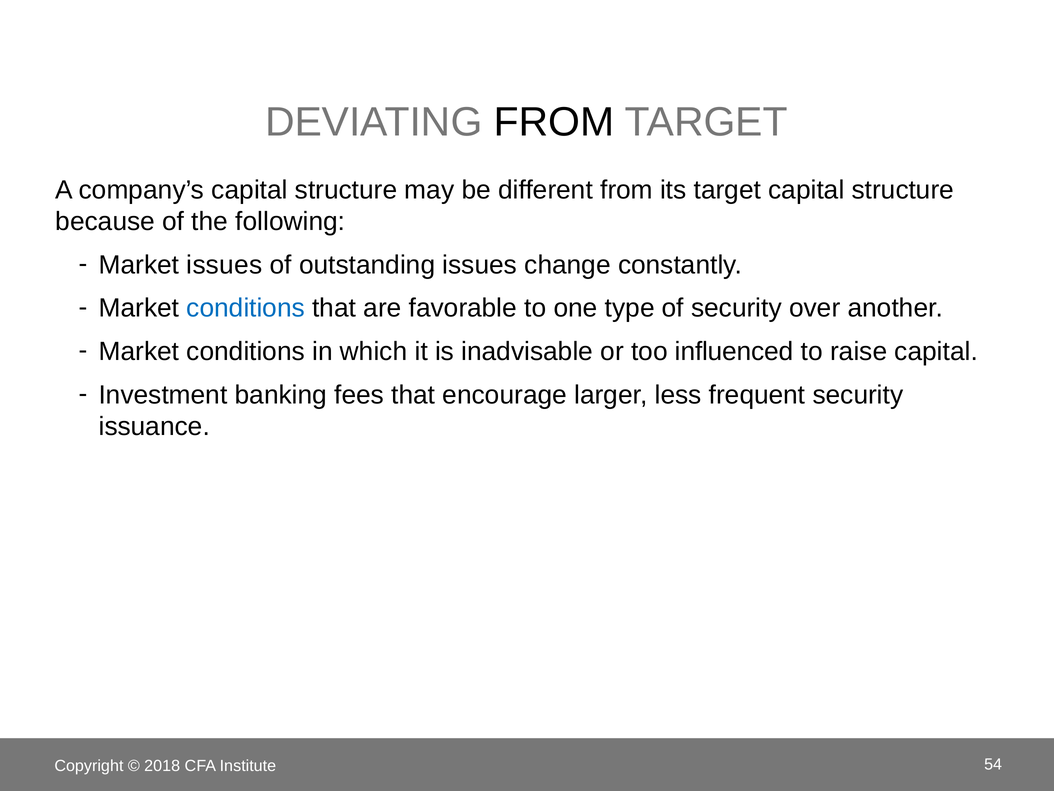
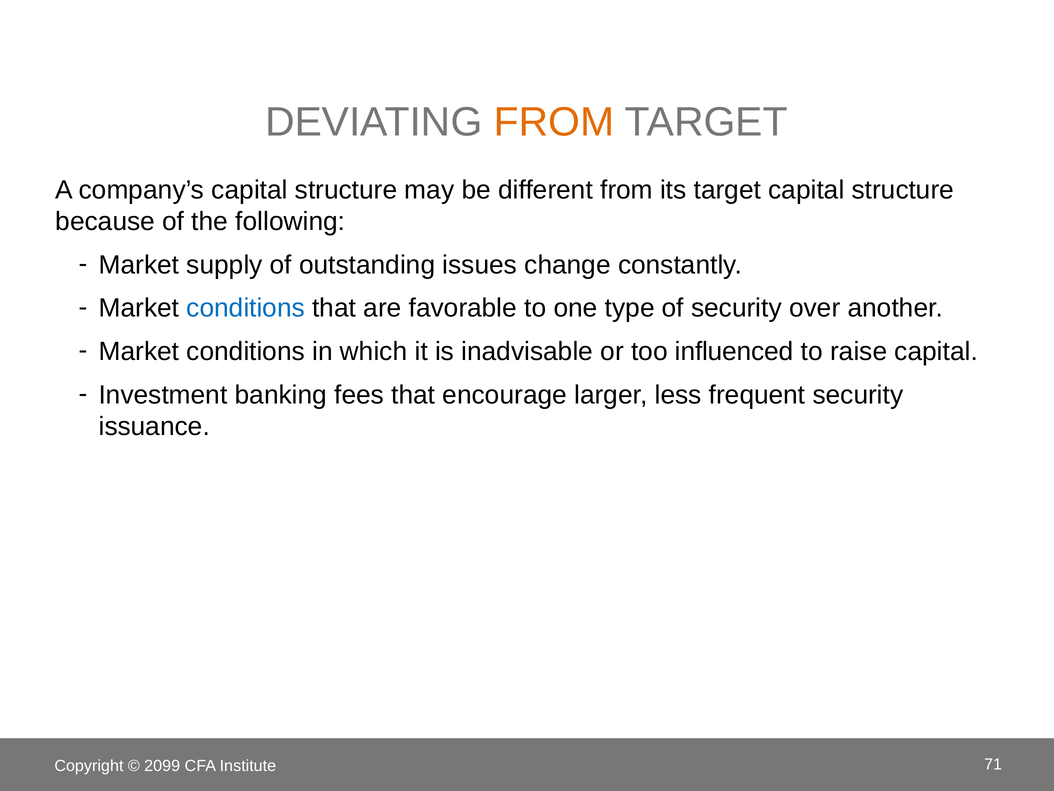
FROM at (554, 122) colour: black -> orange
Market issues: issues -> supply
2018: 2018 -> 2099
54: 54 -> 71
